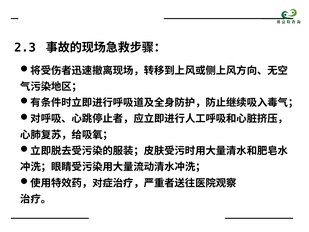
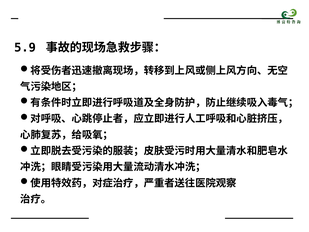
2.3: 2.3 -> 5.9
